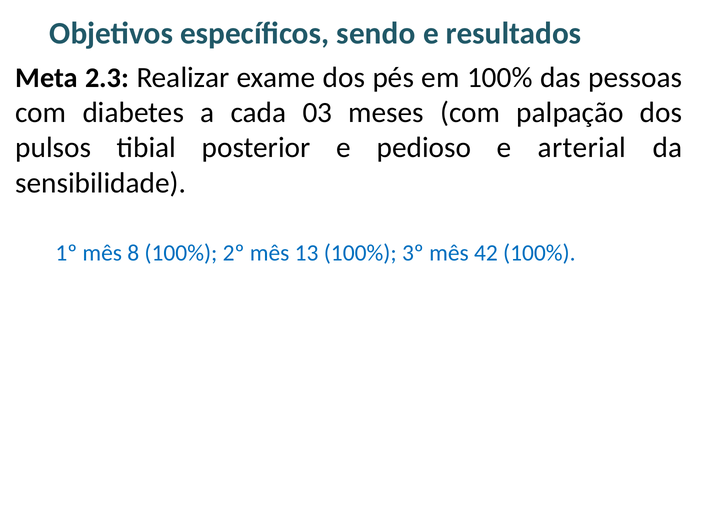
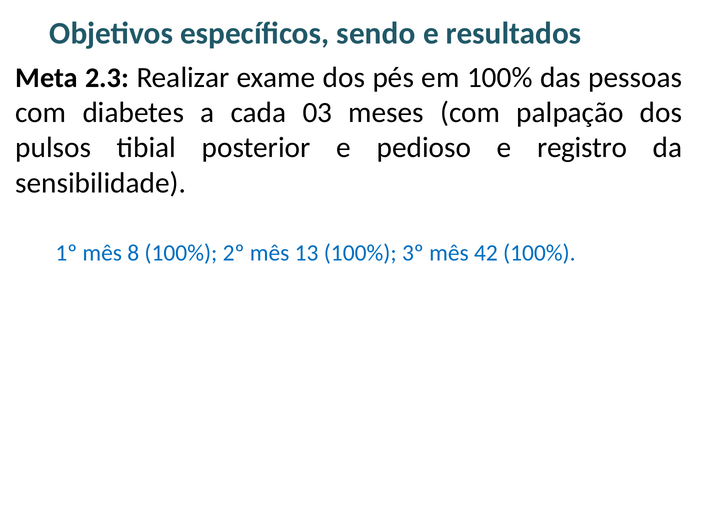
arterial: arterial -> registro
